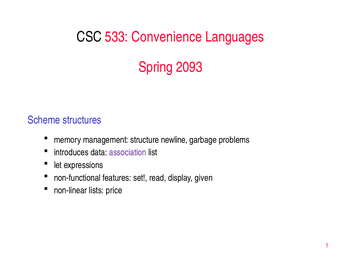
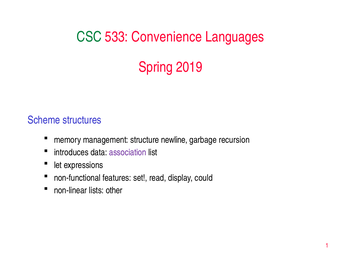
CSC colour: black -> green
2093: 2093 -> 2019
problems: problems -> recursion
given: given -> could
price: price -> other
